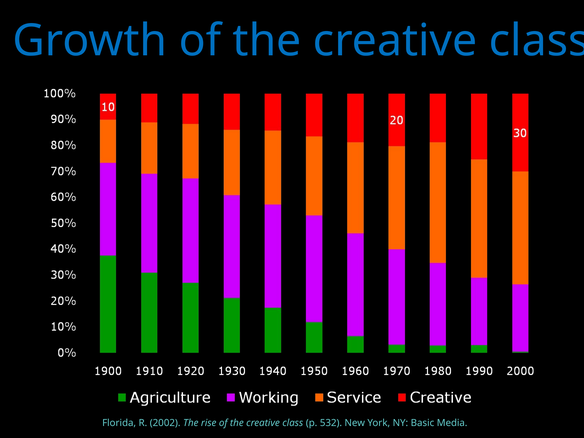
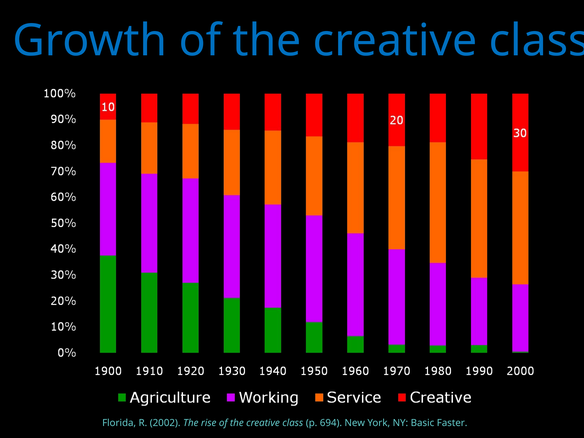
532: 532 -> 694
Media: Media -> Faster
